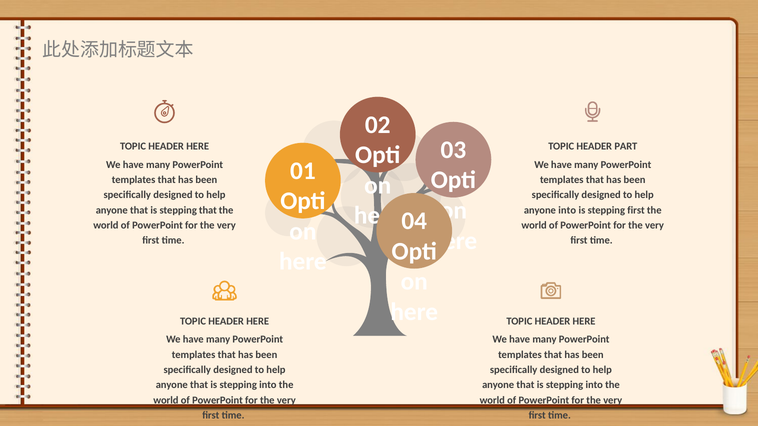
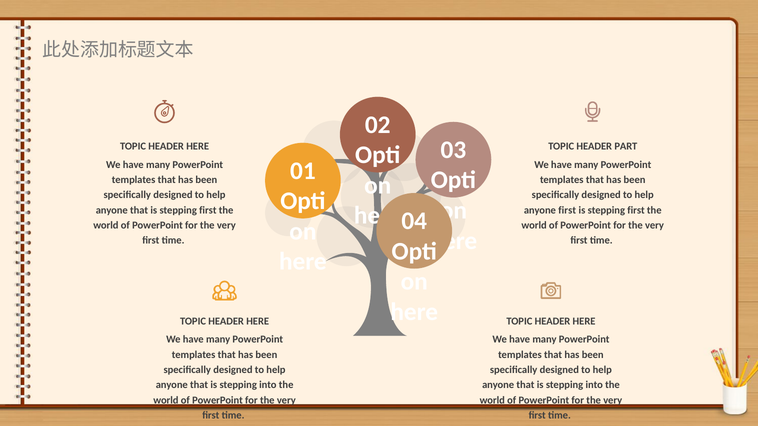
that is stepping that: that -> first
anyone into: into -> first
